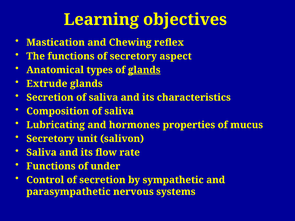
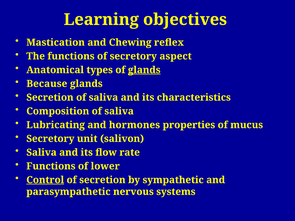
Extrude: Extrude -> Because
under: under -> lower
Control underline: none -> present
